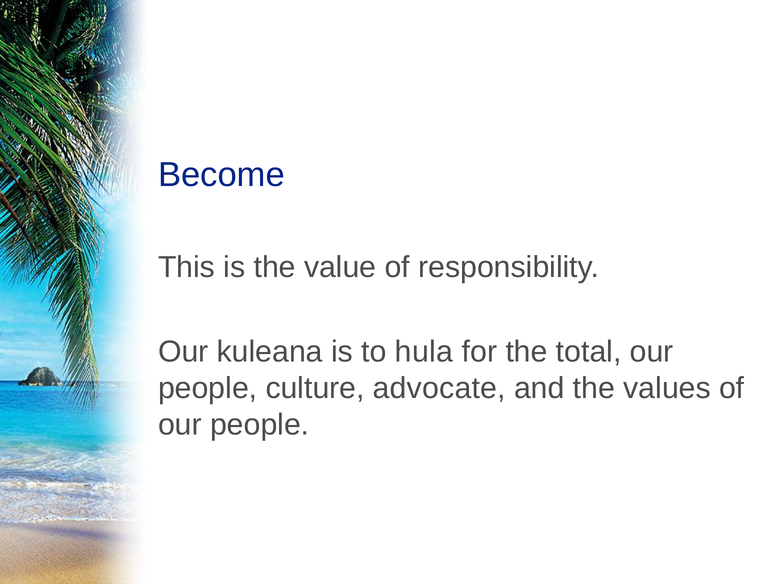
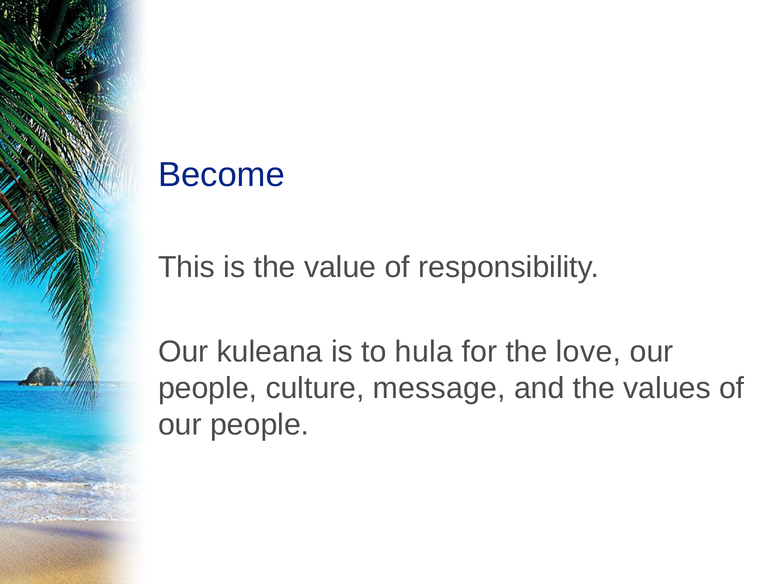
total: total -> love
advocate: advocate -> message
